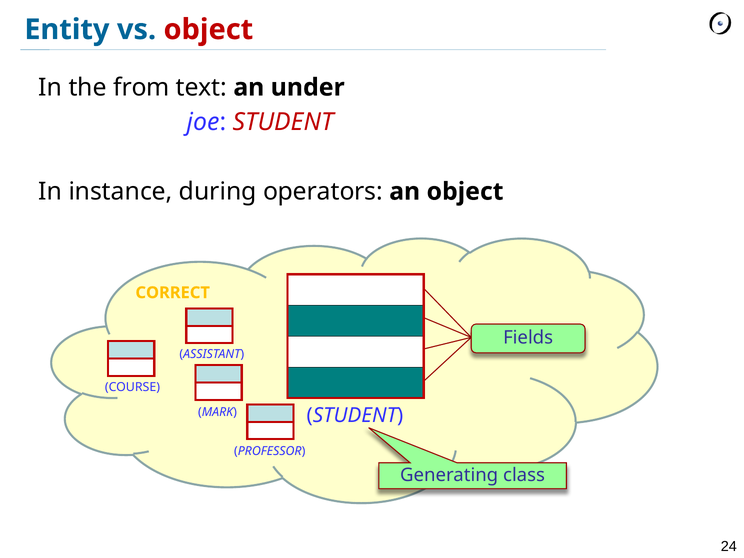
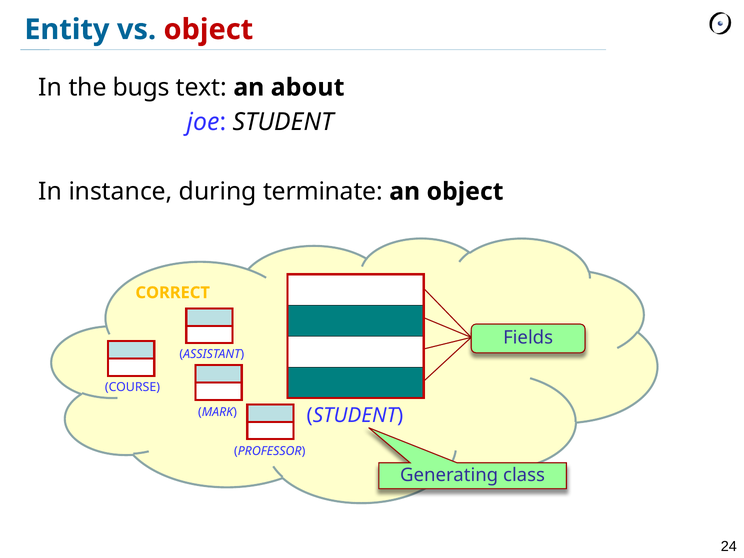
from: from -> bugs
under: under -> about
STUDENT at (283, 122) colour: red -> black
operators: operators -> terminate
